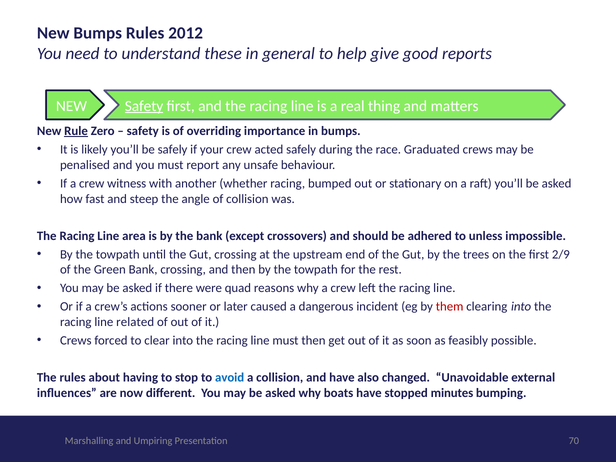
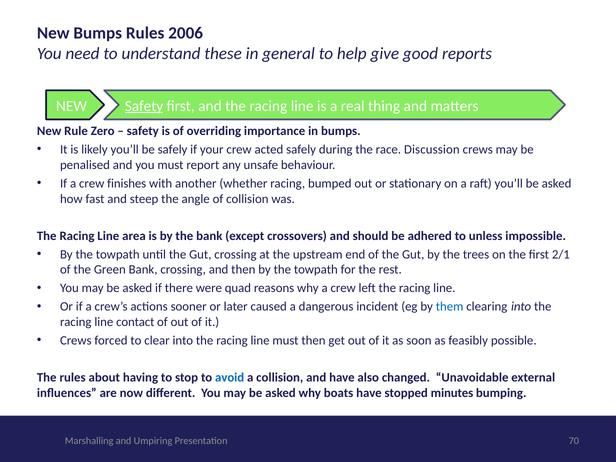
2012: 2012 -> 2006
Rule underline: present -> none
Graduated: Graduated -> Discussion
witness: witness -> finishes
2/9: 2/9 -> 2/1
them colour: red -> blue
related: related -> contact
